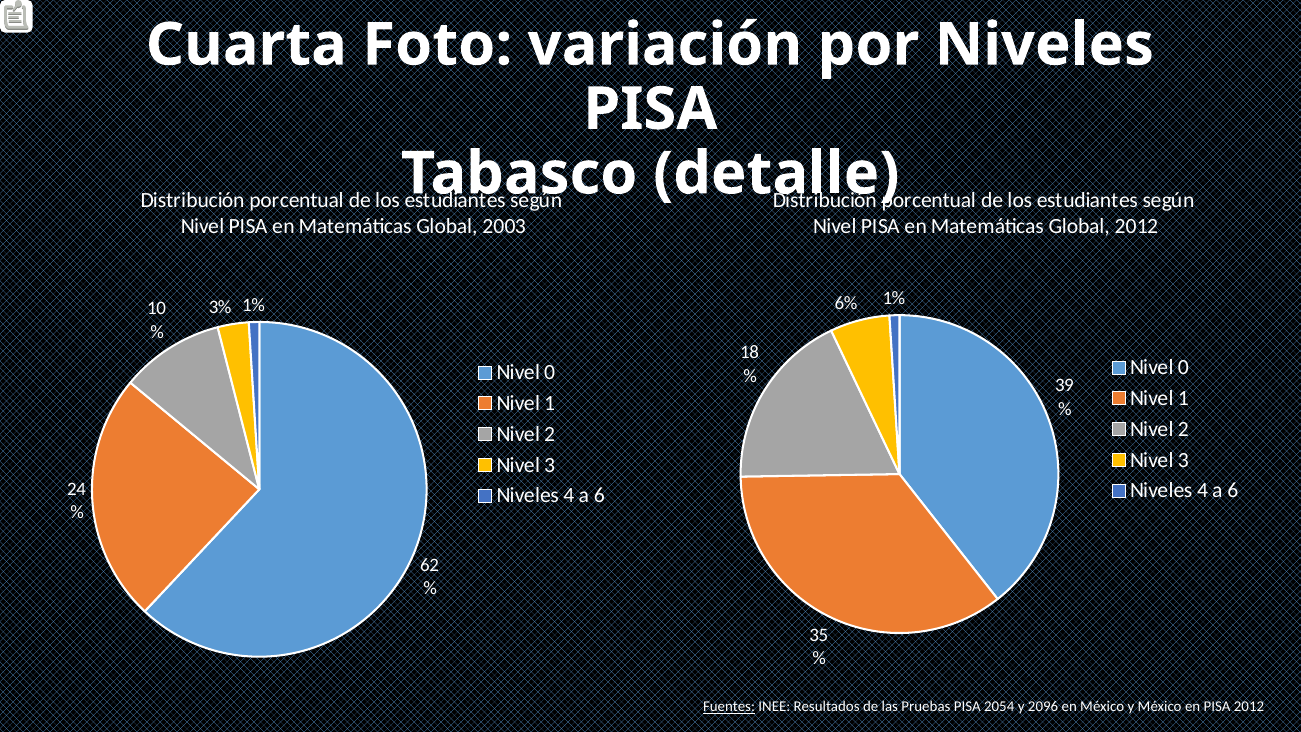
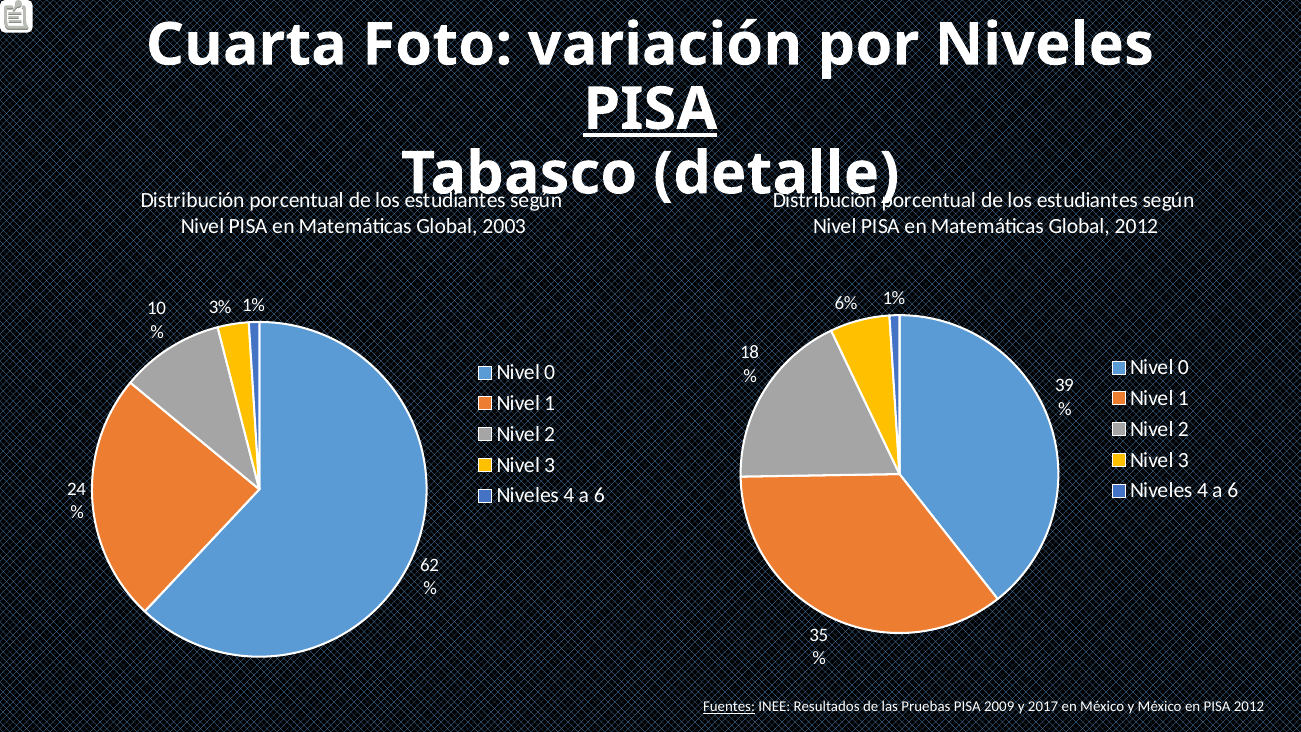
PISA at (650, 109) underline: none -> present
2054: 2054 -> 2009
2096: 2096 -> 2017
